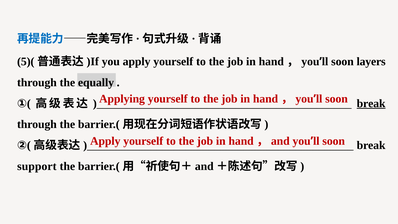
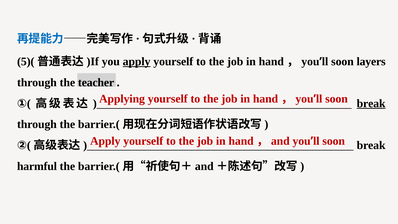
apply at (137, 62) underline: none -> present
equally: equally -> teacher
support: support -> harmful
